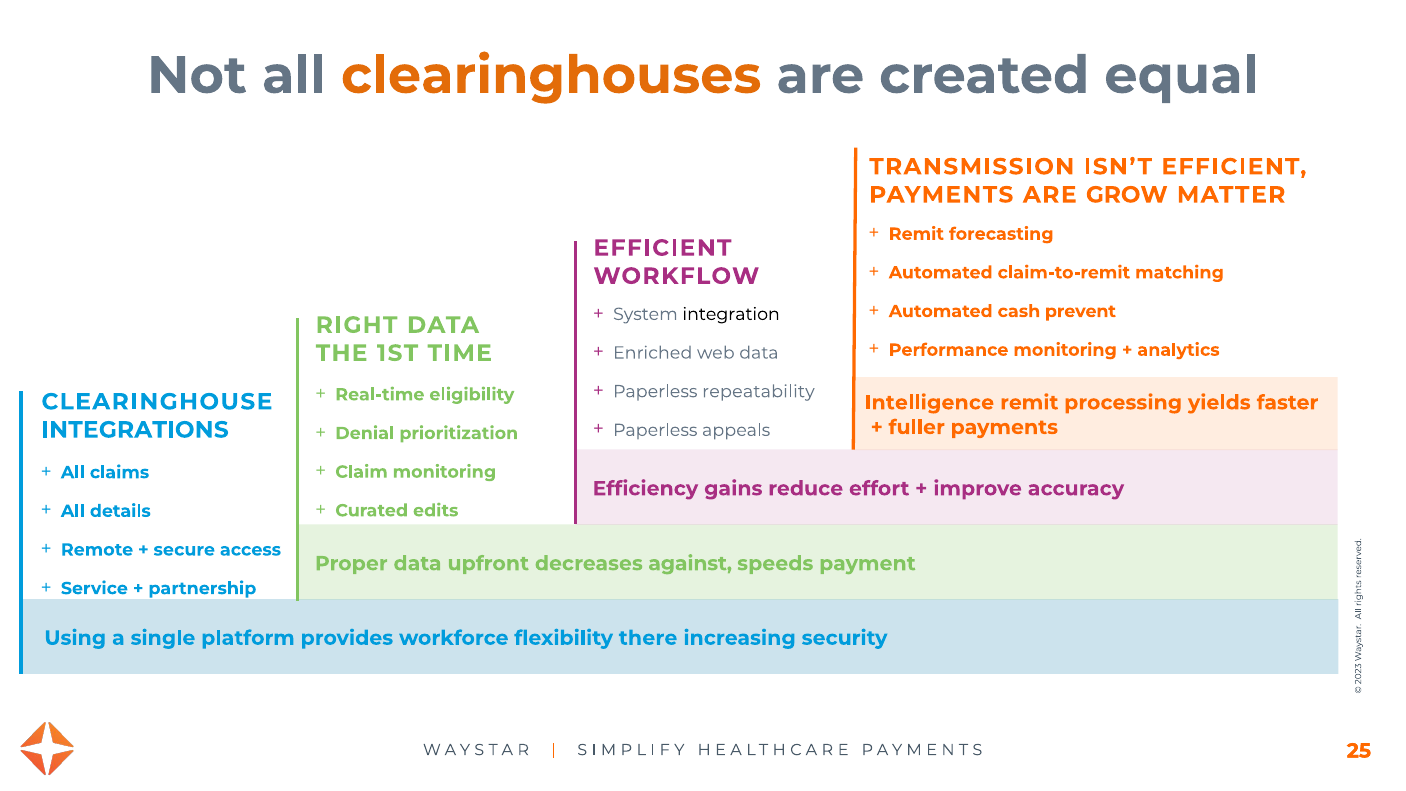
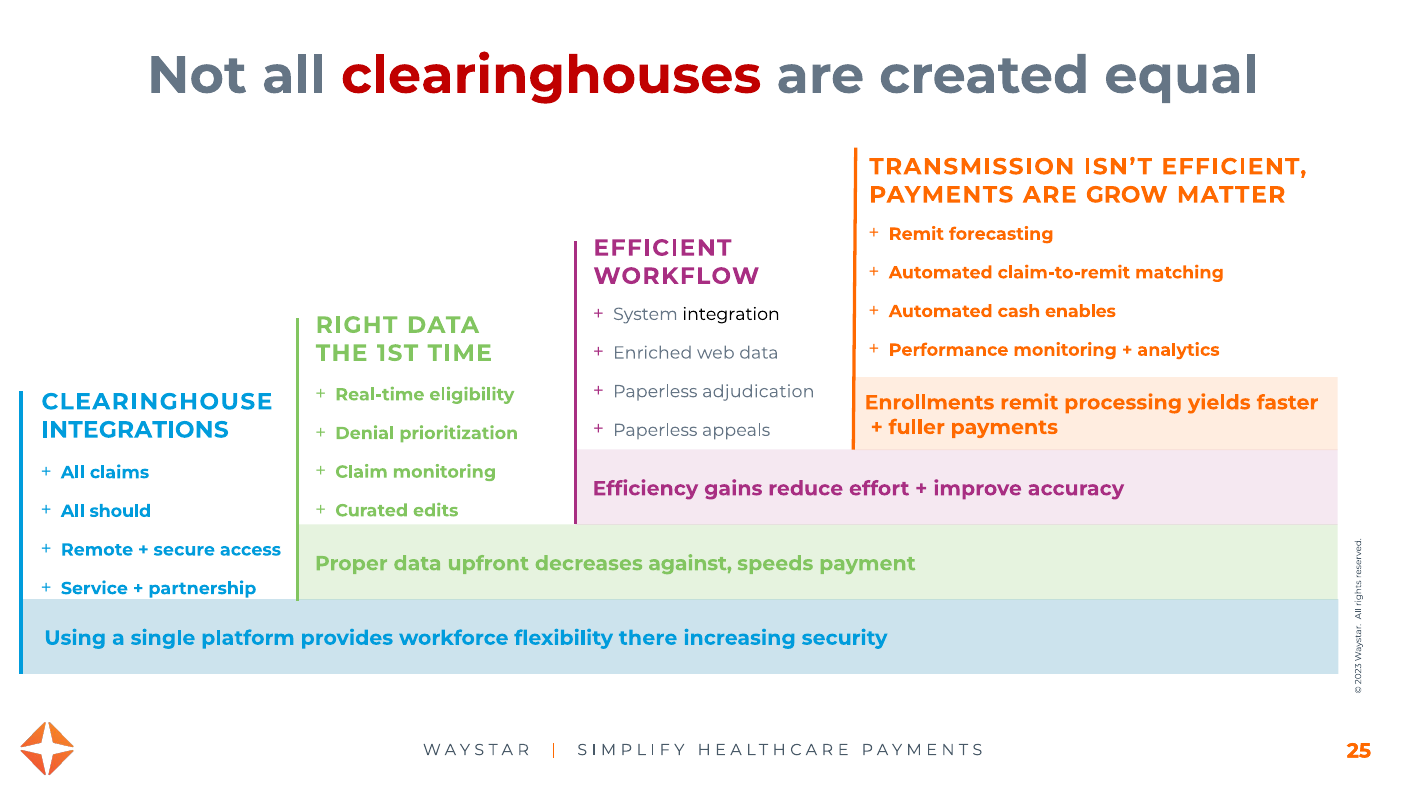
clearinghouses colour: orange -> red
prevent: prevent -> enables
repeatability: repeatability -> adjudication
Intelligence: Intelligence -> Enrollments
details: details -> should
